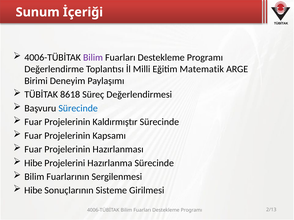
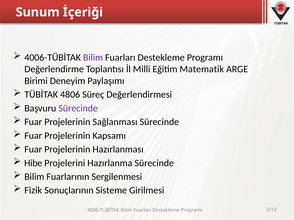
8618: 8618 -> 4806
Sürecinde at (78, 108) colour: blue -> purple
Kaldırmıştır: Kaldırmıştır -> Sağlanması
Hibe at (33, 191): Hibe -> Fizik
